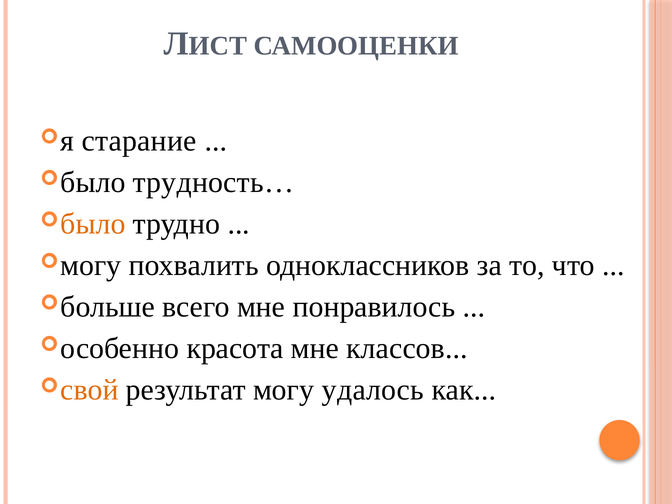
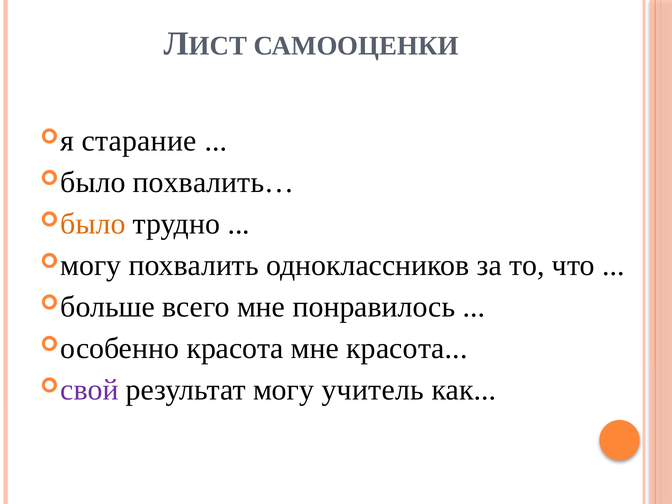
трудность…: трудность… -> похвалить…
мне классов: классов -> красота
свой colour: orange -> purple
удалось: удалось -> учитель
